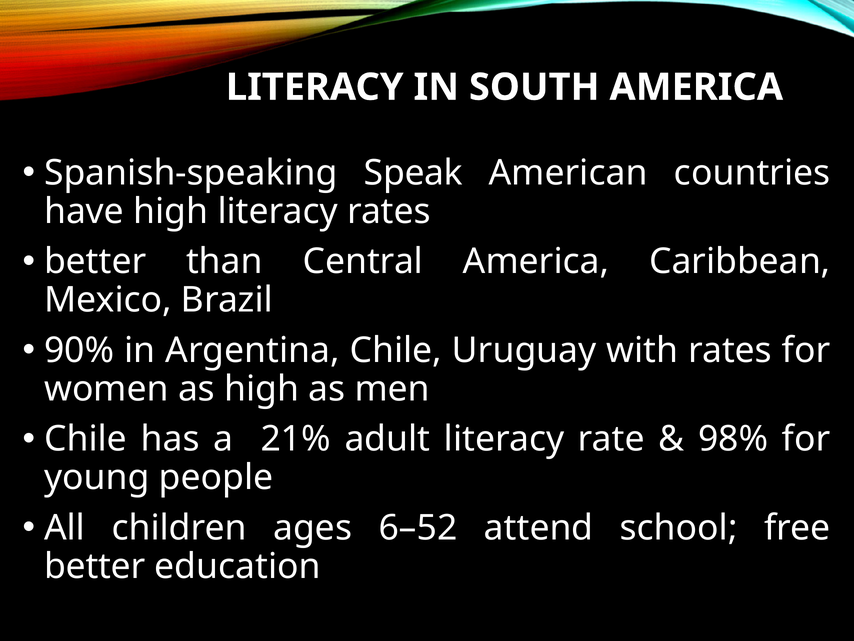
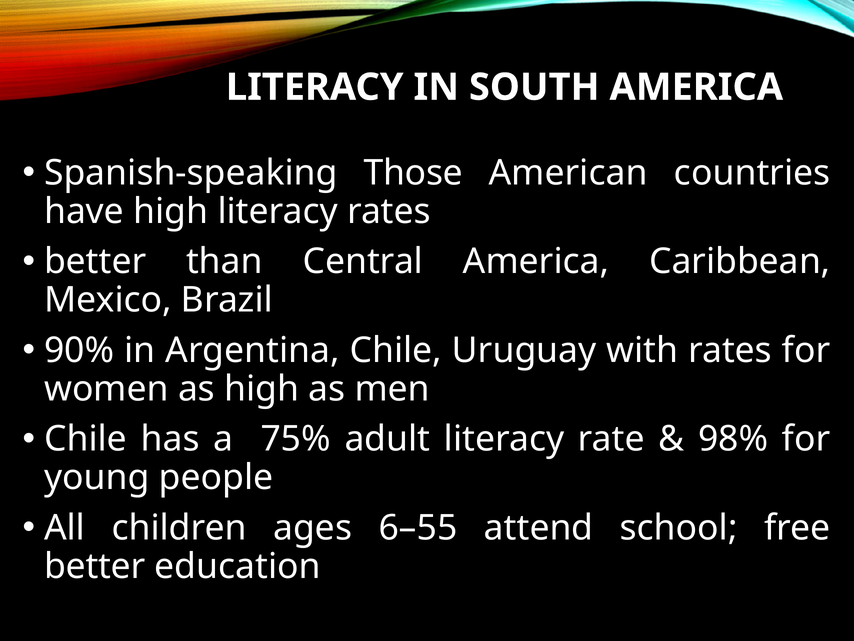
Speak: Speak -> Those
21%: 21% -> 75%
6–52: 6–52 -> 6–55
